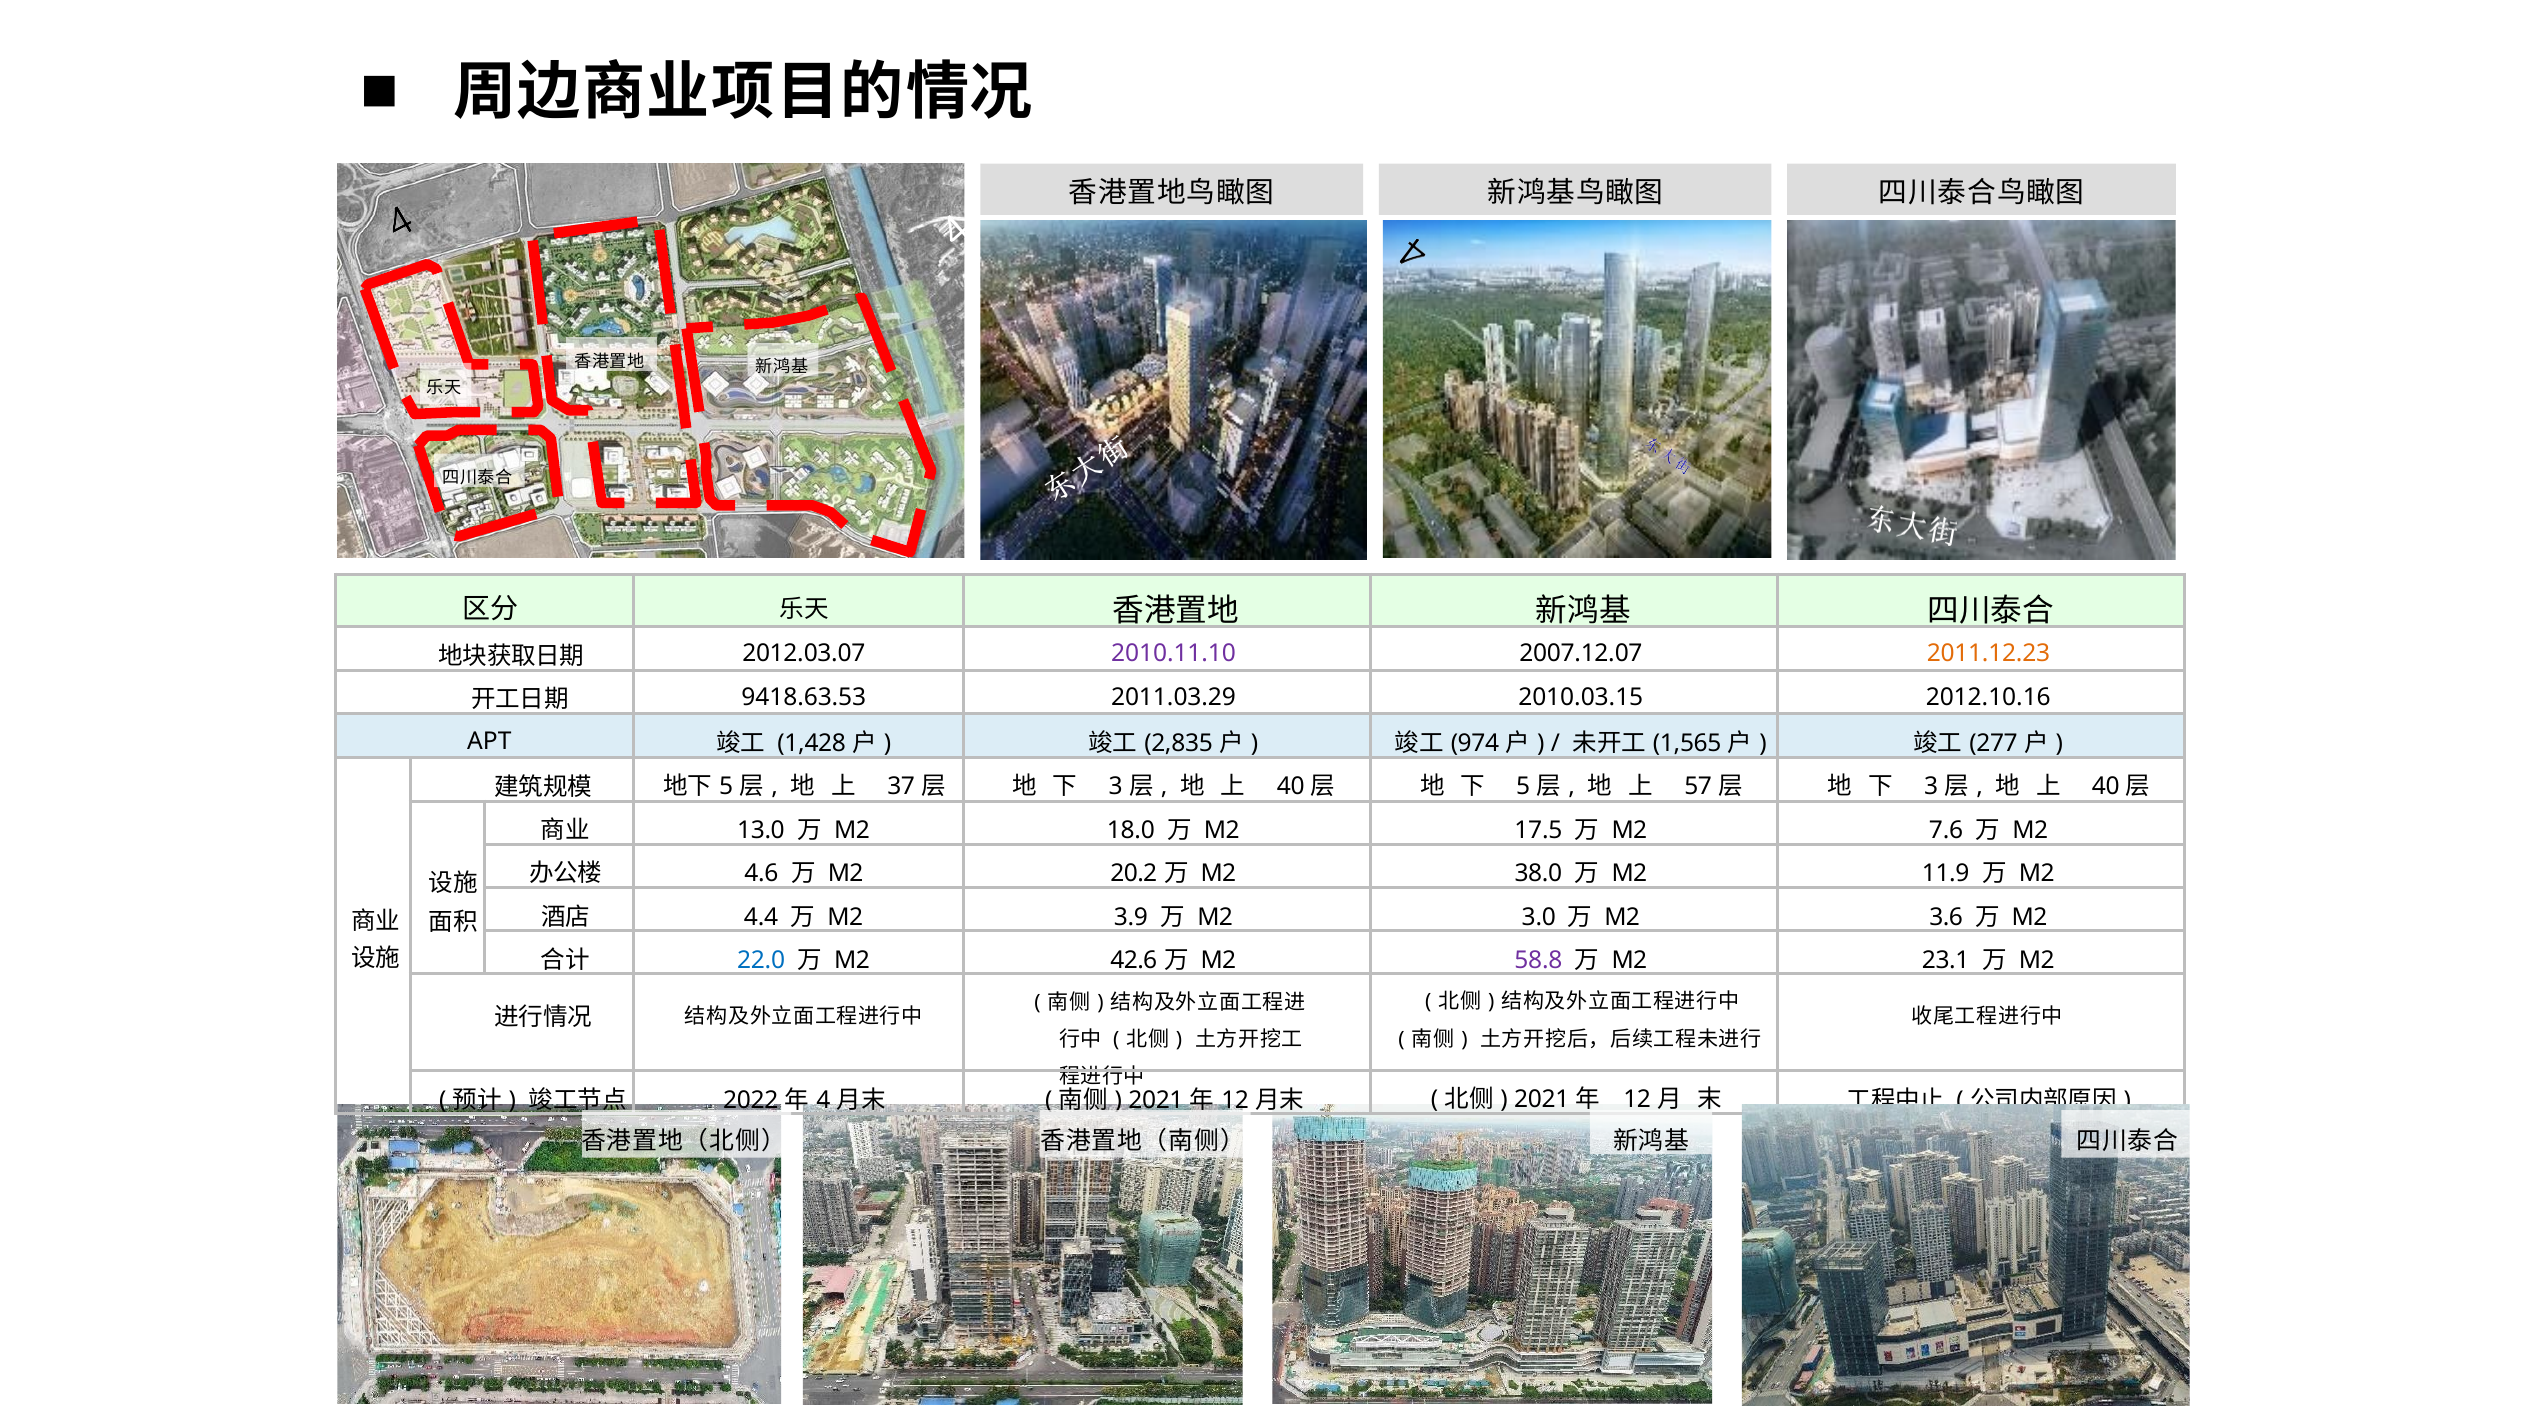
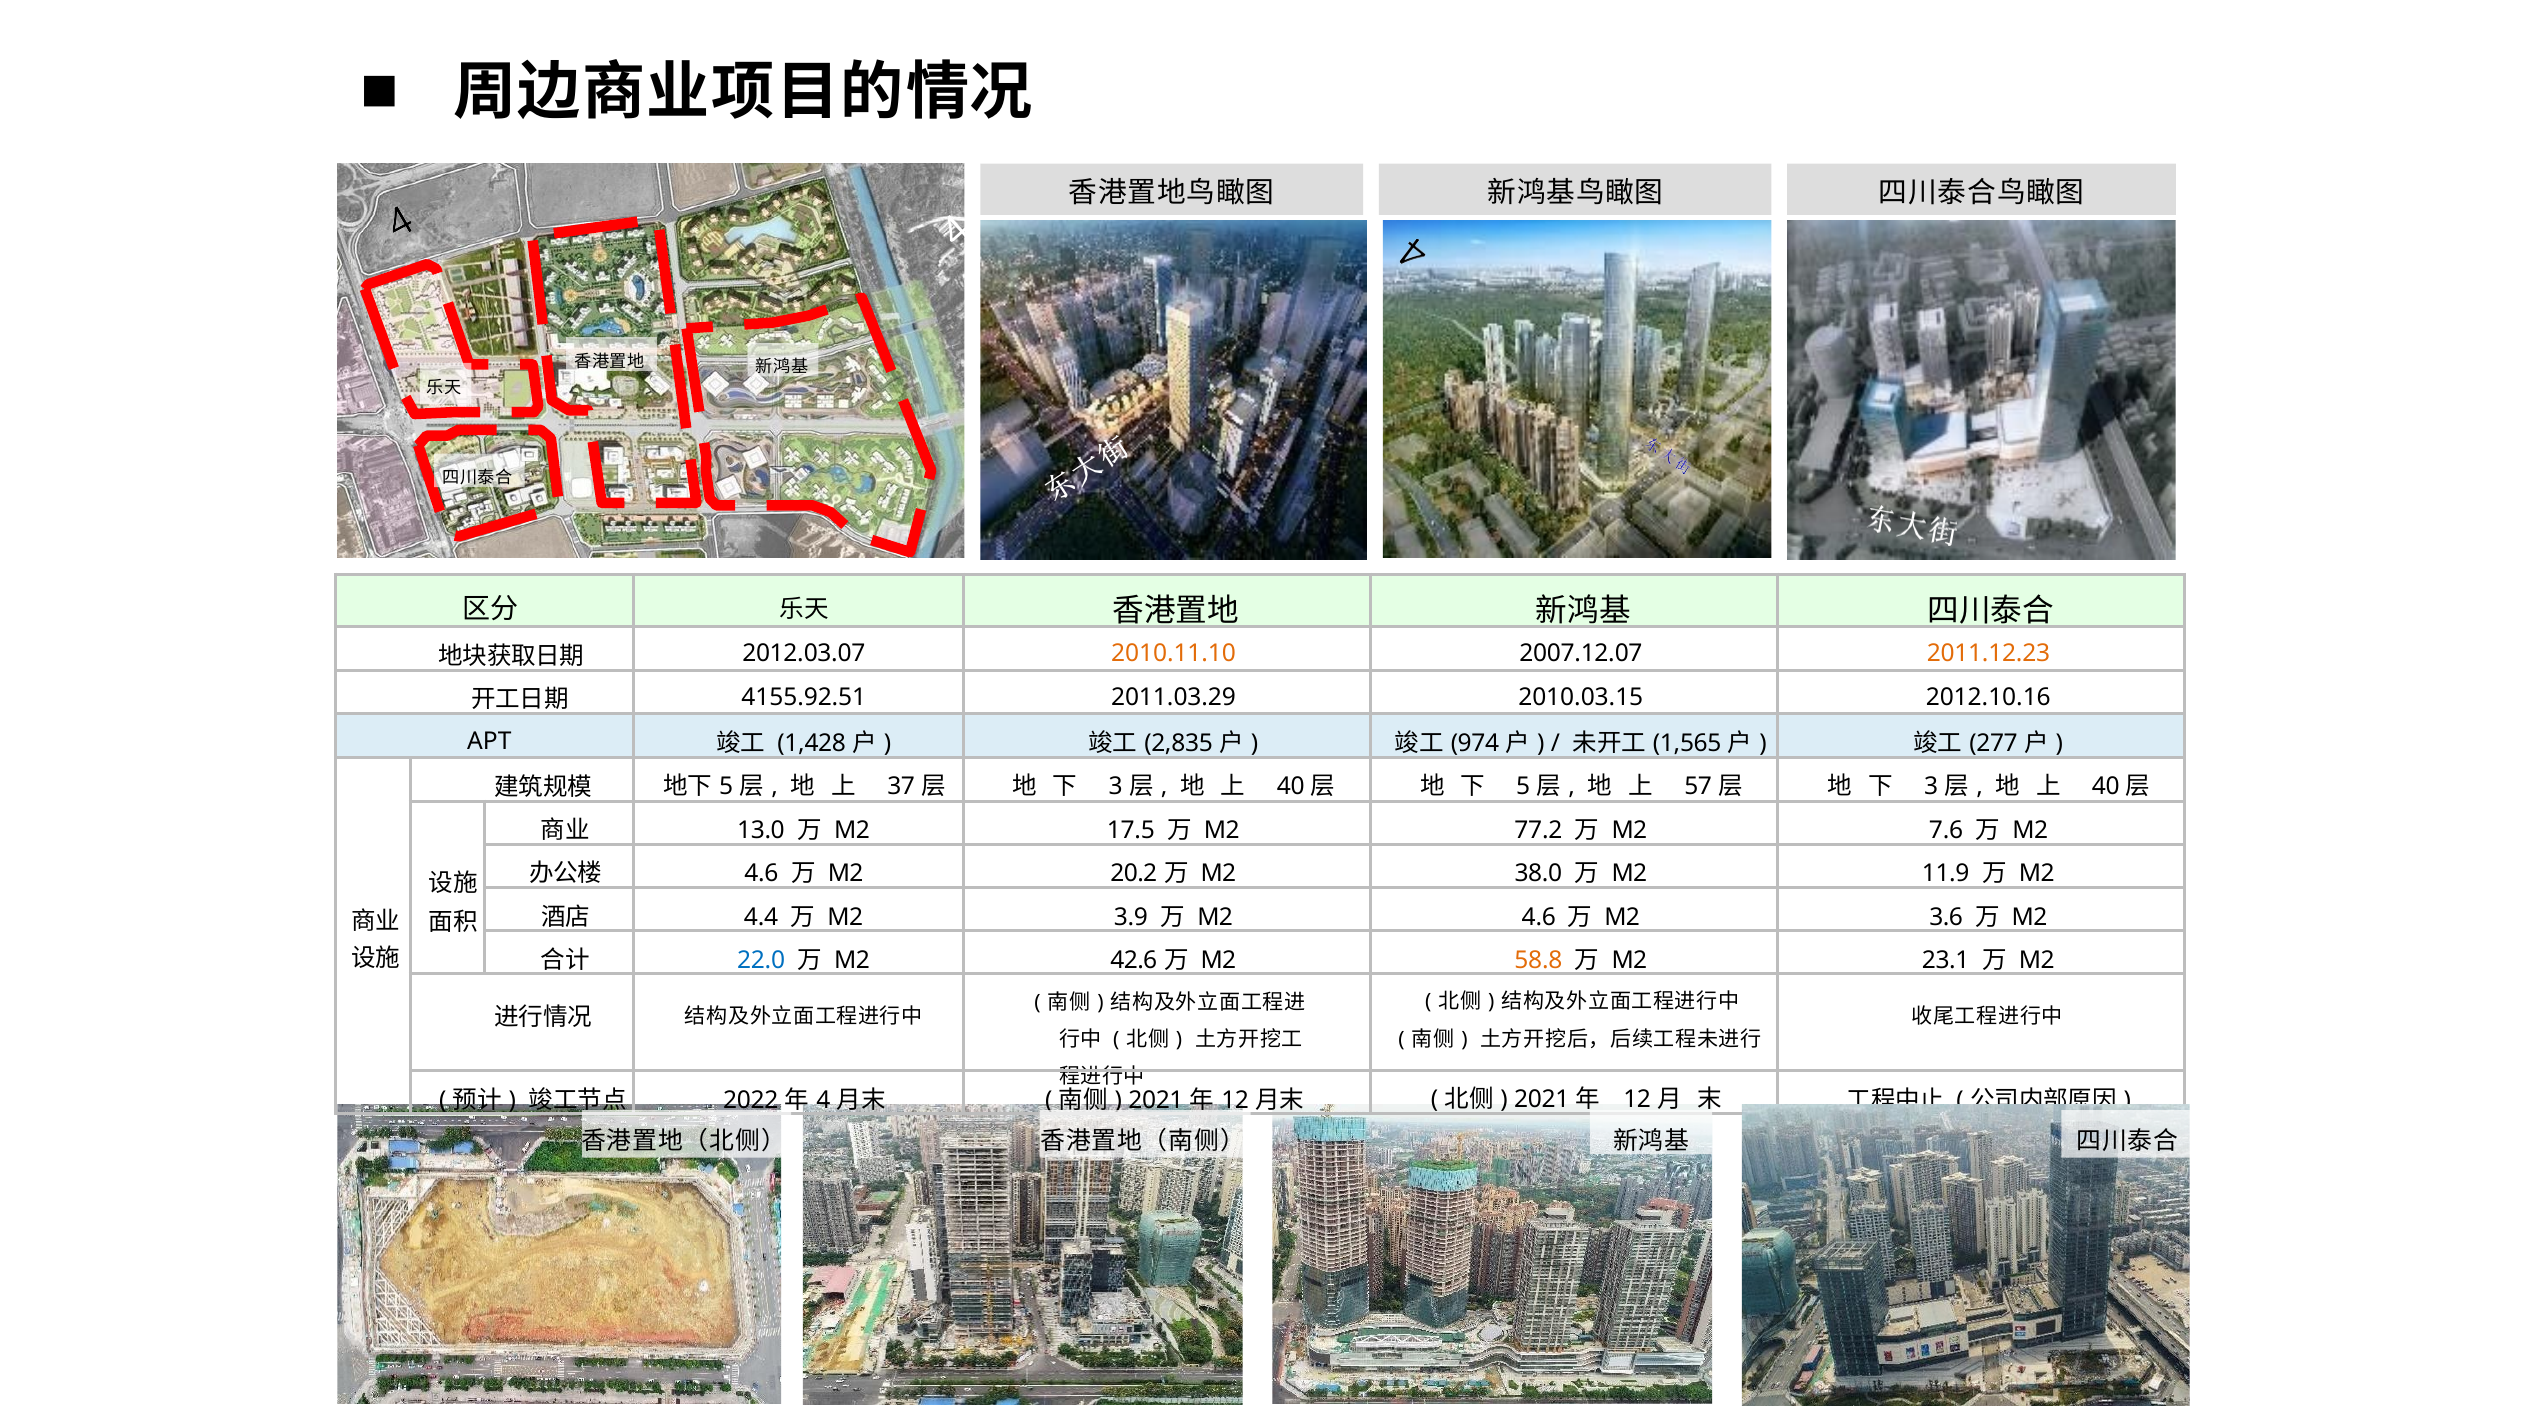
2010.11.10 colour: purple -> orange
9418.63.53: 9418.63.53 -> 4155.92.51
18.0: 18.0 -> 17.5
17.5: 17.5 -> 77.2
M2 3.0: 3.0 -> 4.6
58.8 colour: purple -> orange
